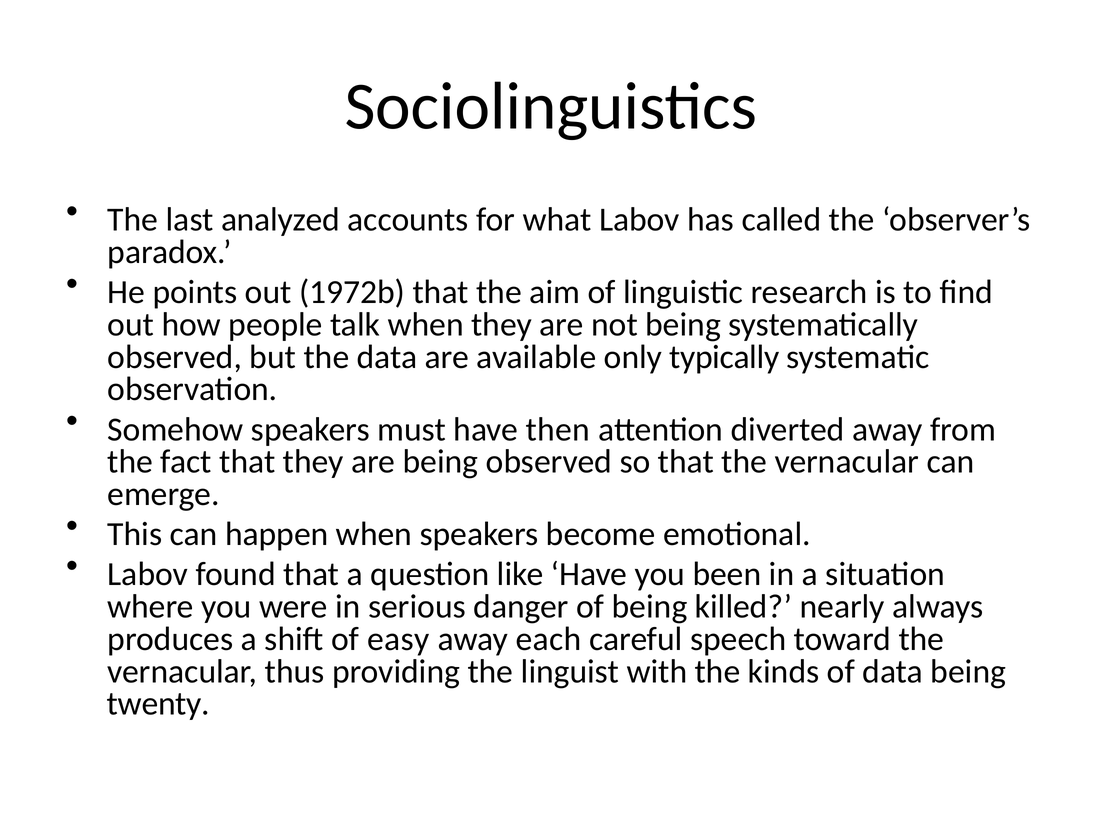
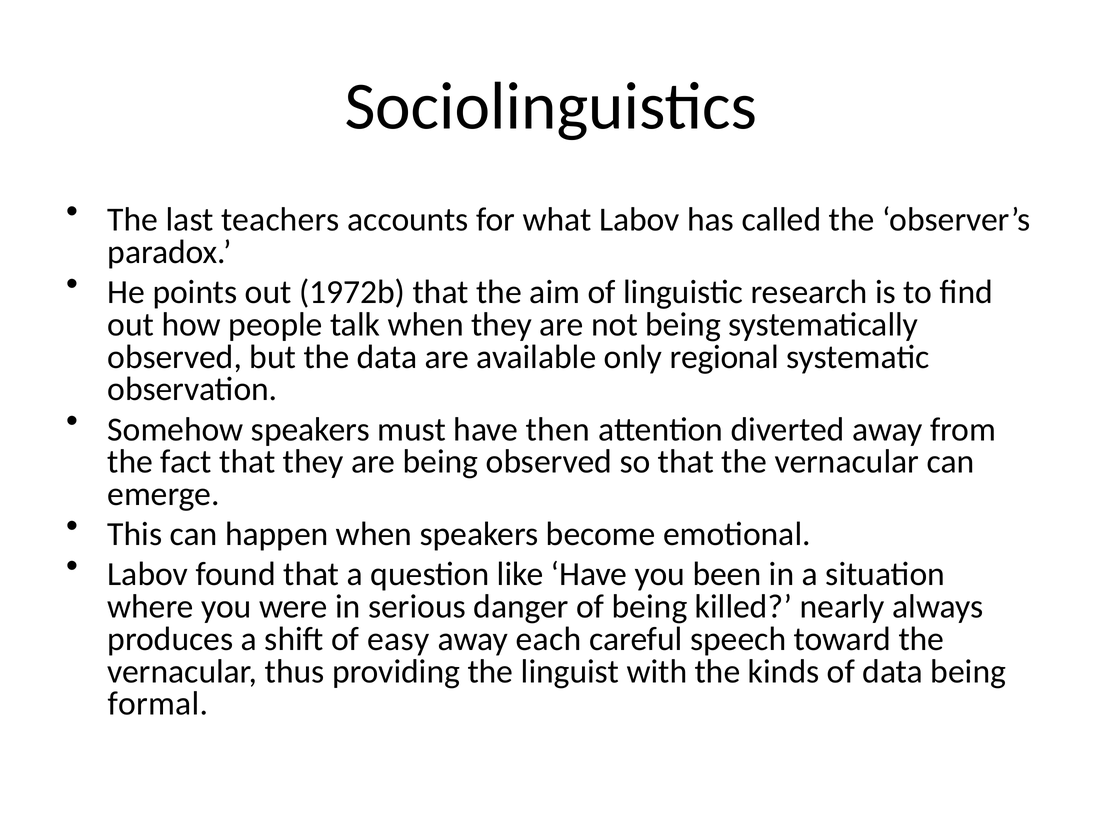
analyzed: analyzed -> teachers
typically: typically -> regional
twenty: twenty -> formal
